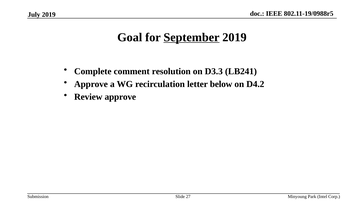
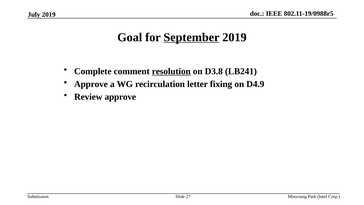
resolution underline: none -> present
D3.3: D3.3 -> D3.8
below: below -> fixing
D4.2: D4.2 -> D4.9
